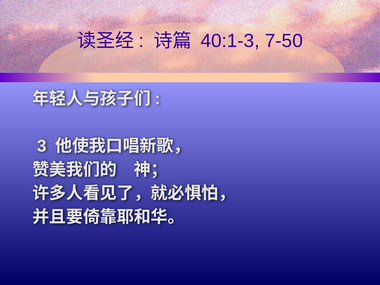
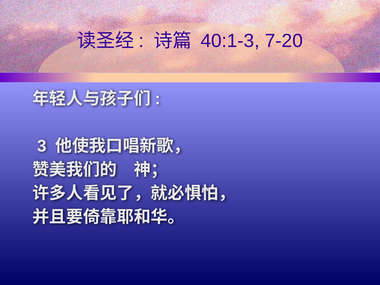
7-50: 7-50 -> 7-20
